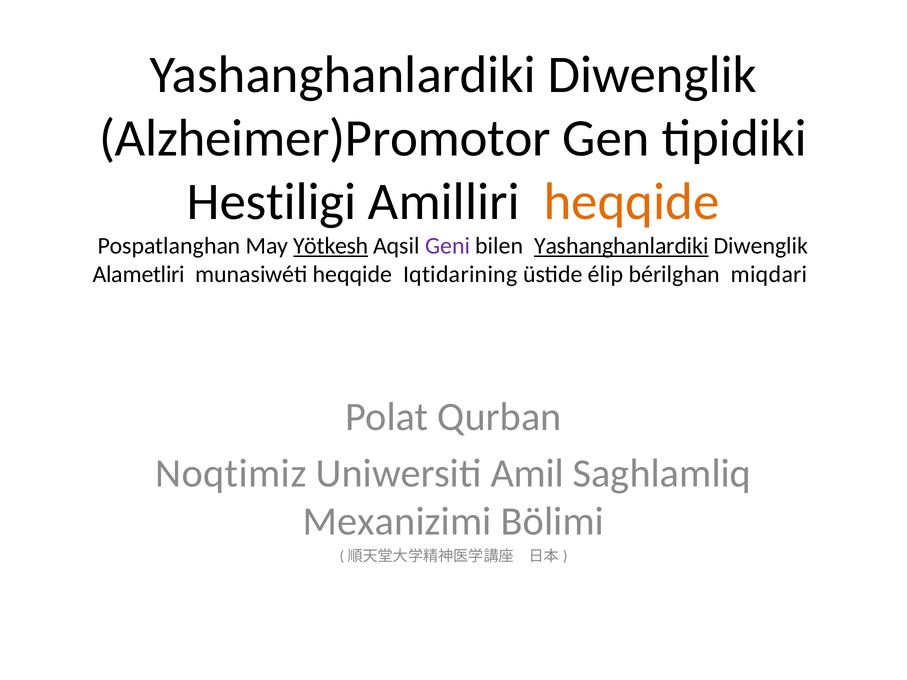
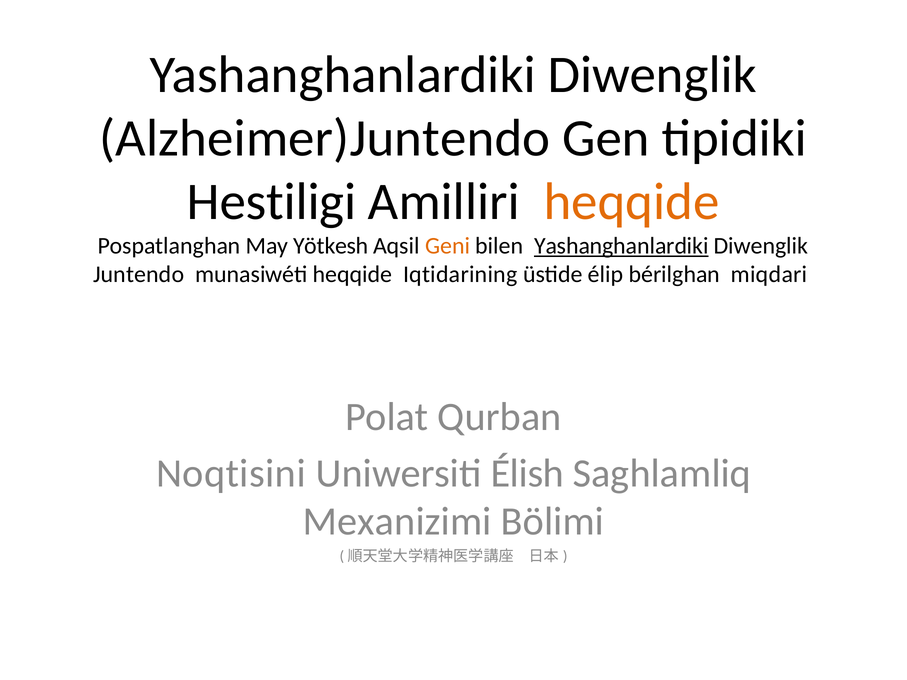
Alzheimer)Promotor: Alzheimer)Promotor -> Alzheimer)Juntendo
Yötkesh underline: present -> none
Geni colour: purple -> orange
Alametliri: Alametliri -> Juntendo
Noqtimiz: Noqtimiz -> Noqtisini
Amil: Amil -> Élish
